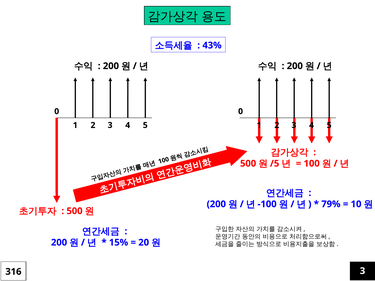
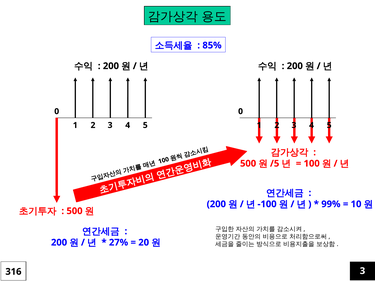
43%: 43% -> 85%
79%: 79% -> 99%
15%: 15% -> 27%
